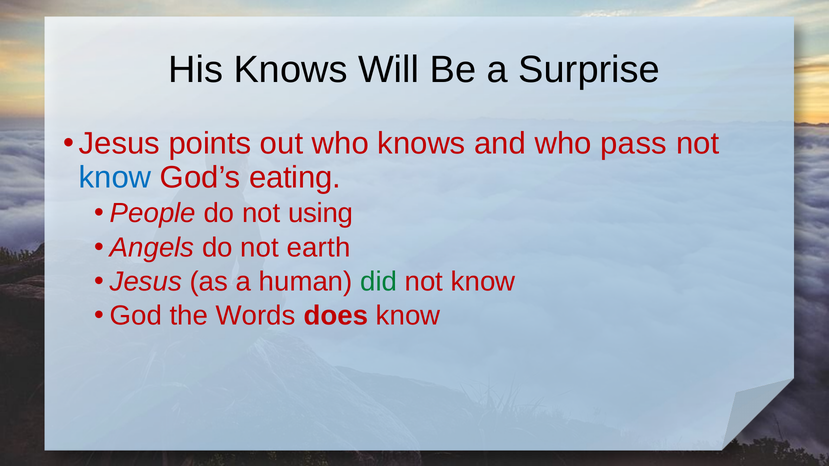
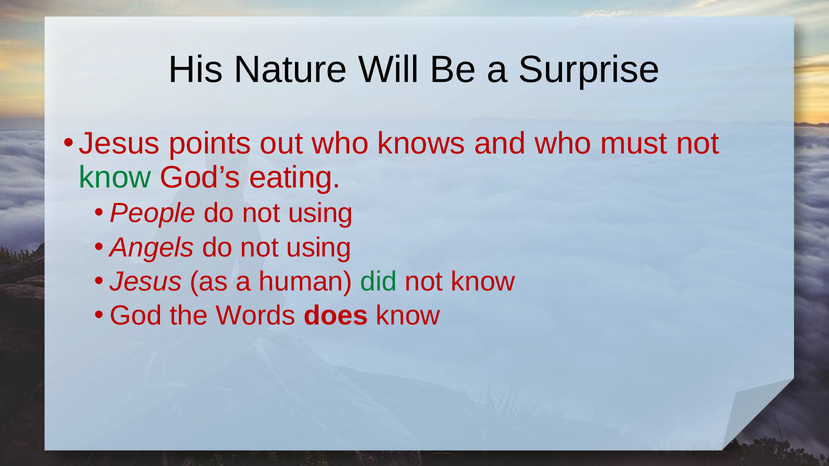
His Knows: Knows -> Nature
pass: pass -> must
know at (115, 177) colour: blue -> green
Angels do not earth: earth -> using
